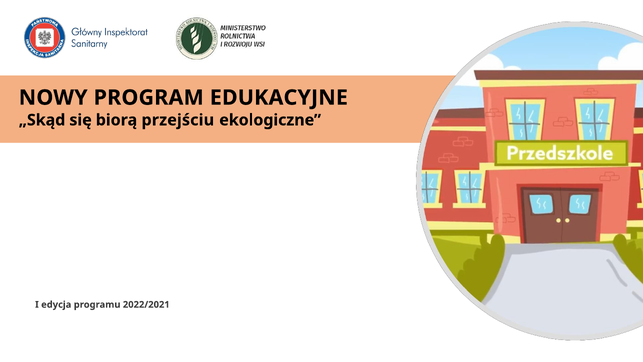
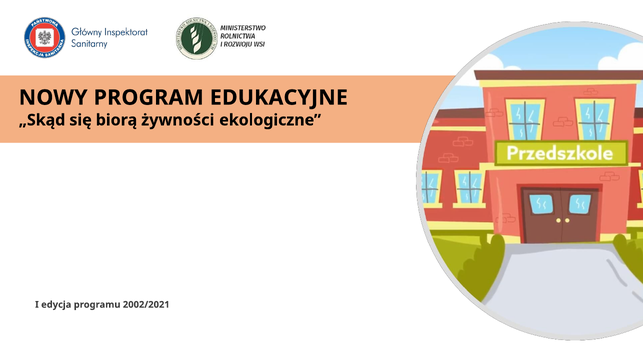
przejściu: przejściu -> żywności
2022/2021: 2022/2021 -> 2002/2021
